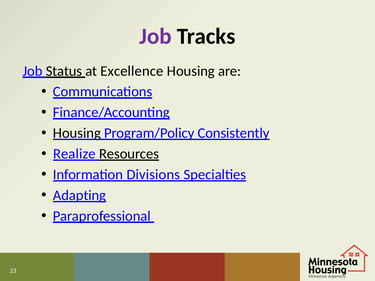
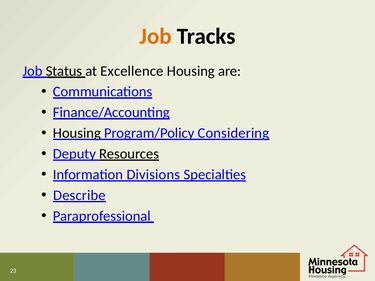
Job at (156, 36) colour: purple -> orange
Consistently: Consistently -> Considering
Realize: Realize -> Deputy
Adapting: Adapting -> Describe
